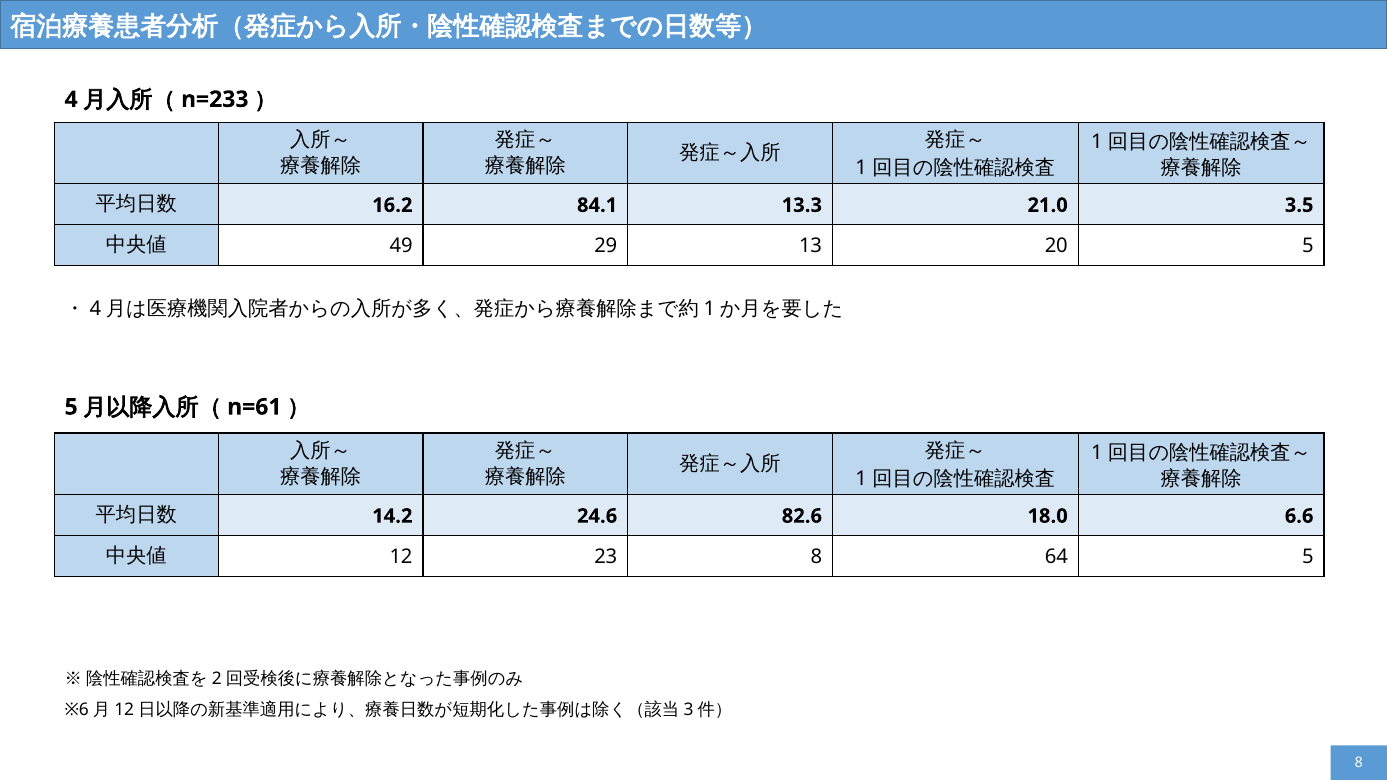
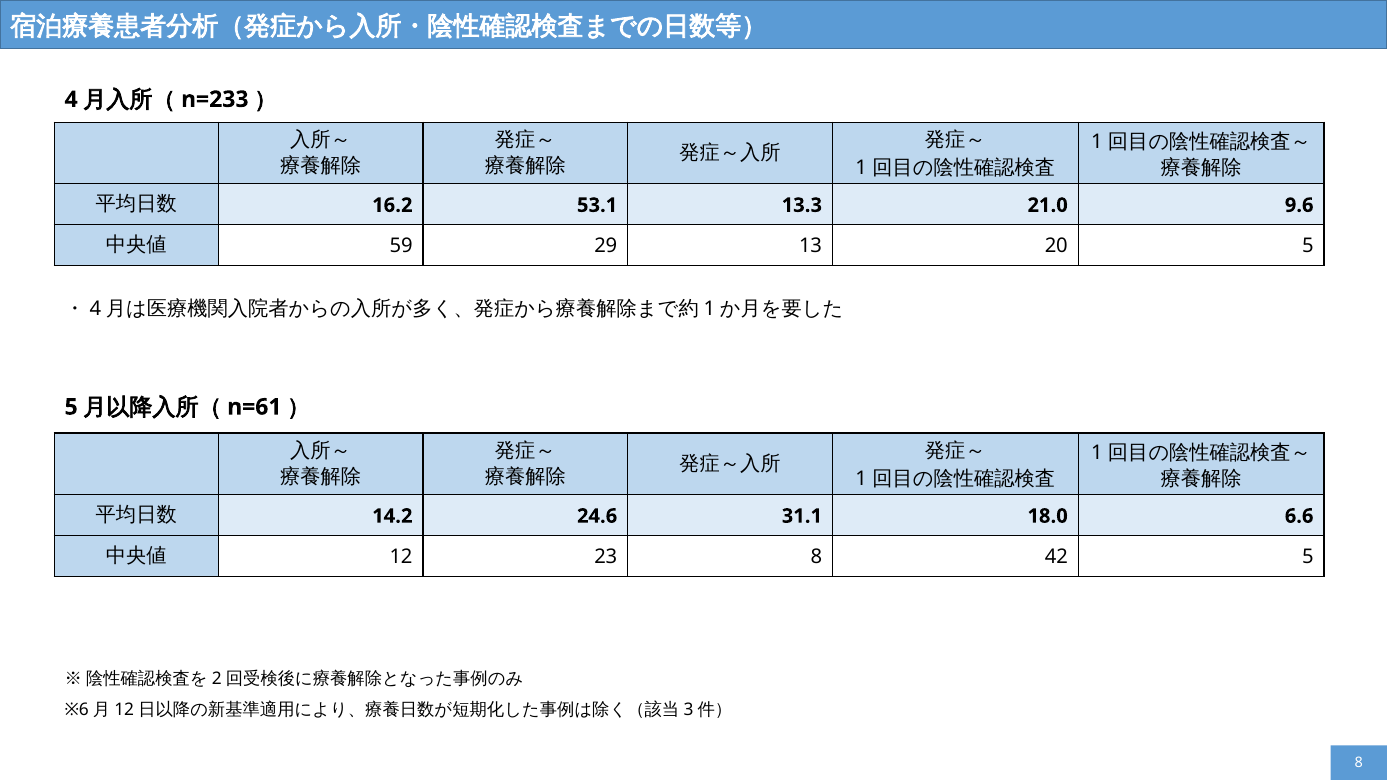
84.1: 84.1 -> 53.1
3.5: 3.5 -> 9.6
49: 49 -> 59
82.6: 82.6 -> 31.1
64: 64 -> 42
